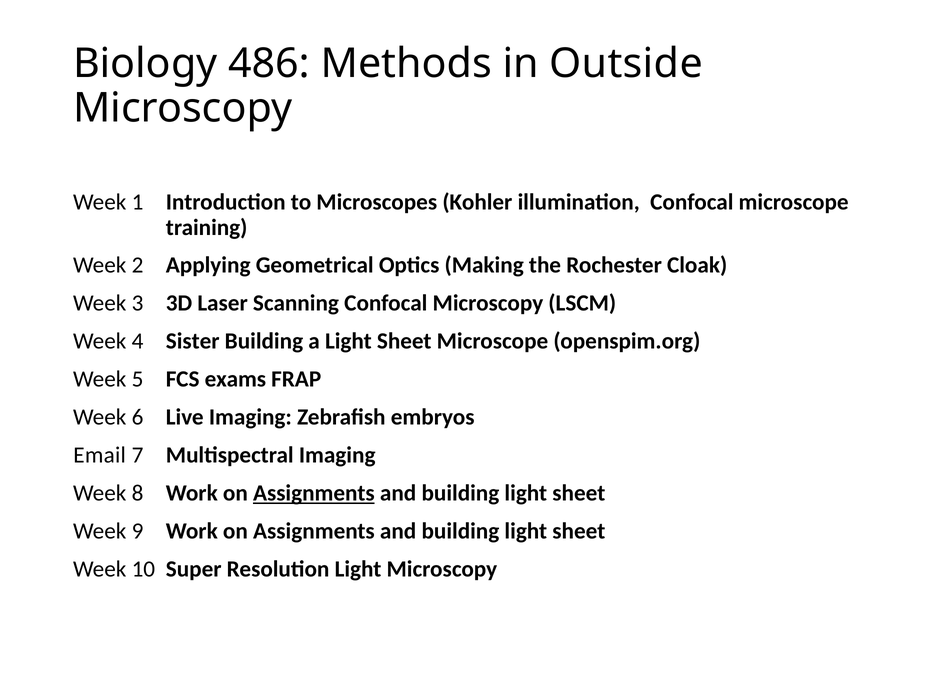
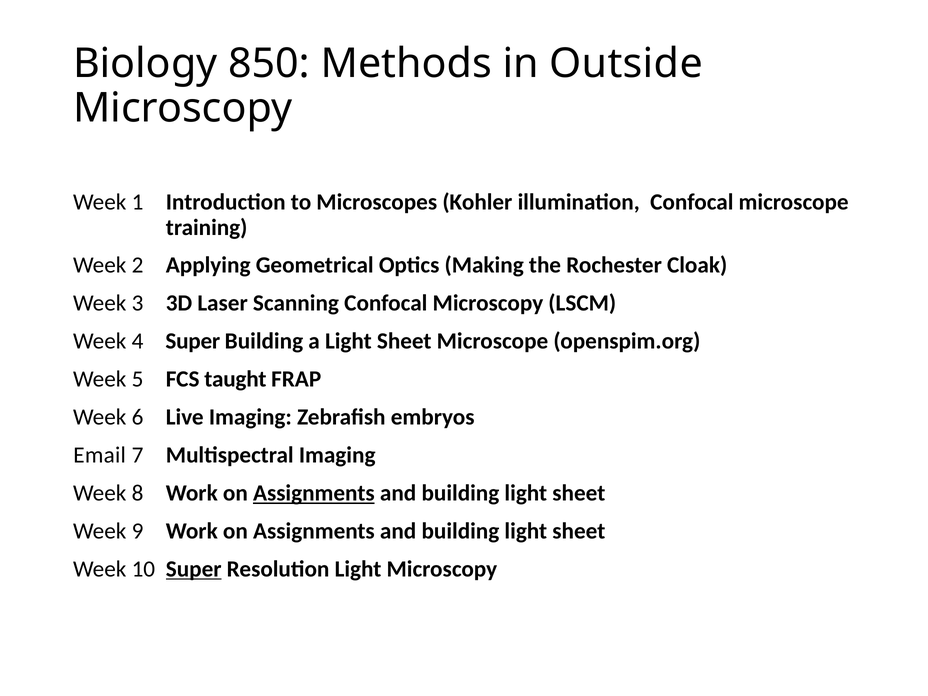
486: 486 -> 850
4 Sister: Sister -> Super
exams: exams -> taught
Super at (194, 569) underline: none -> present
